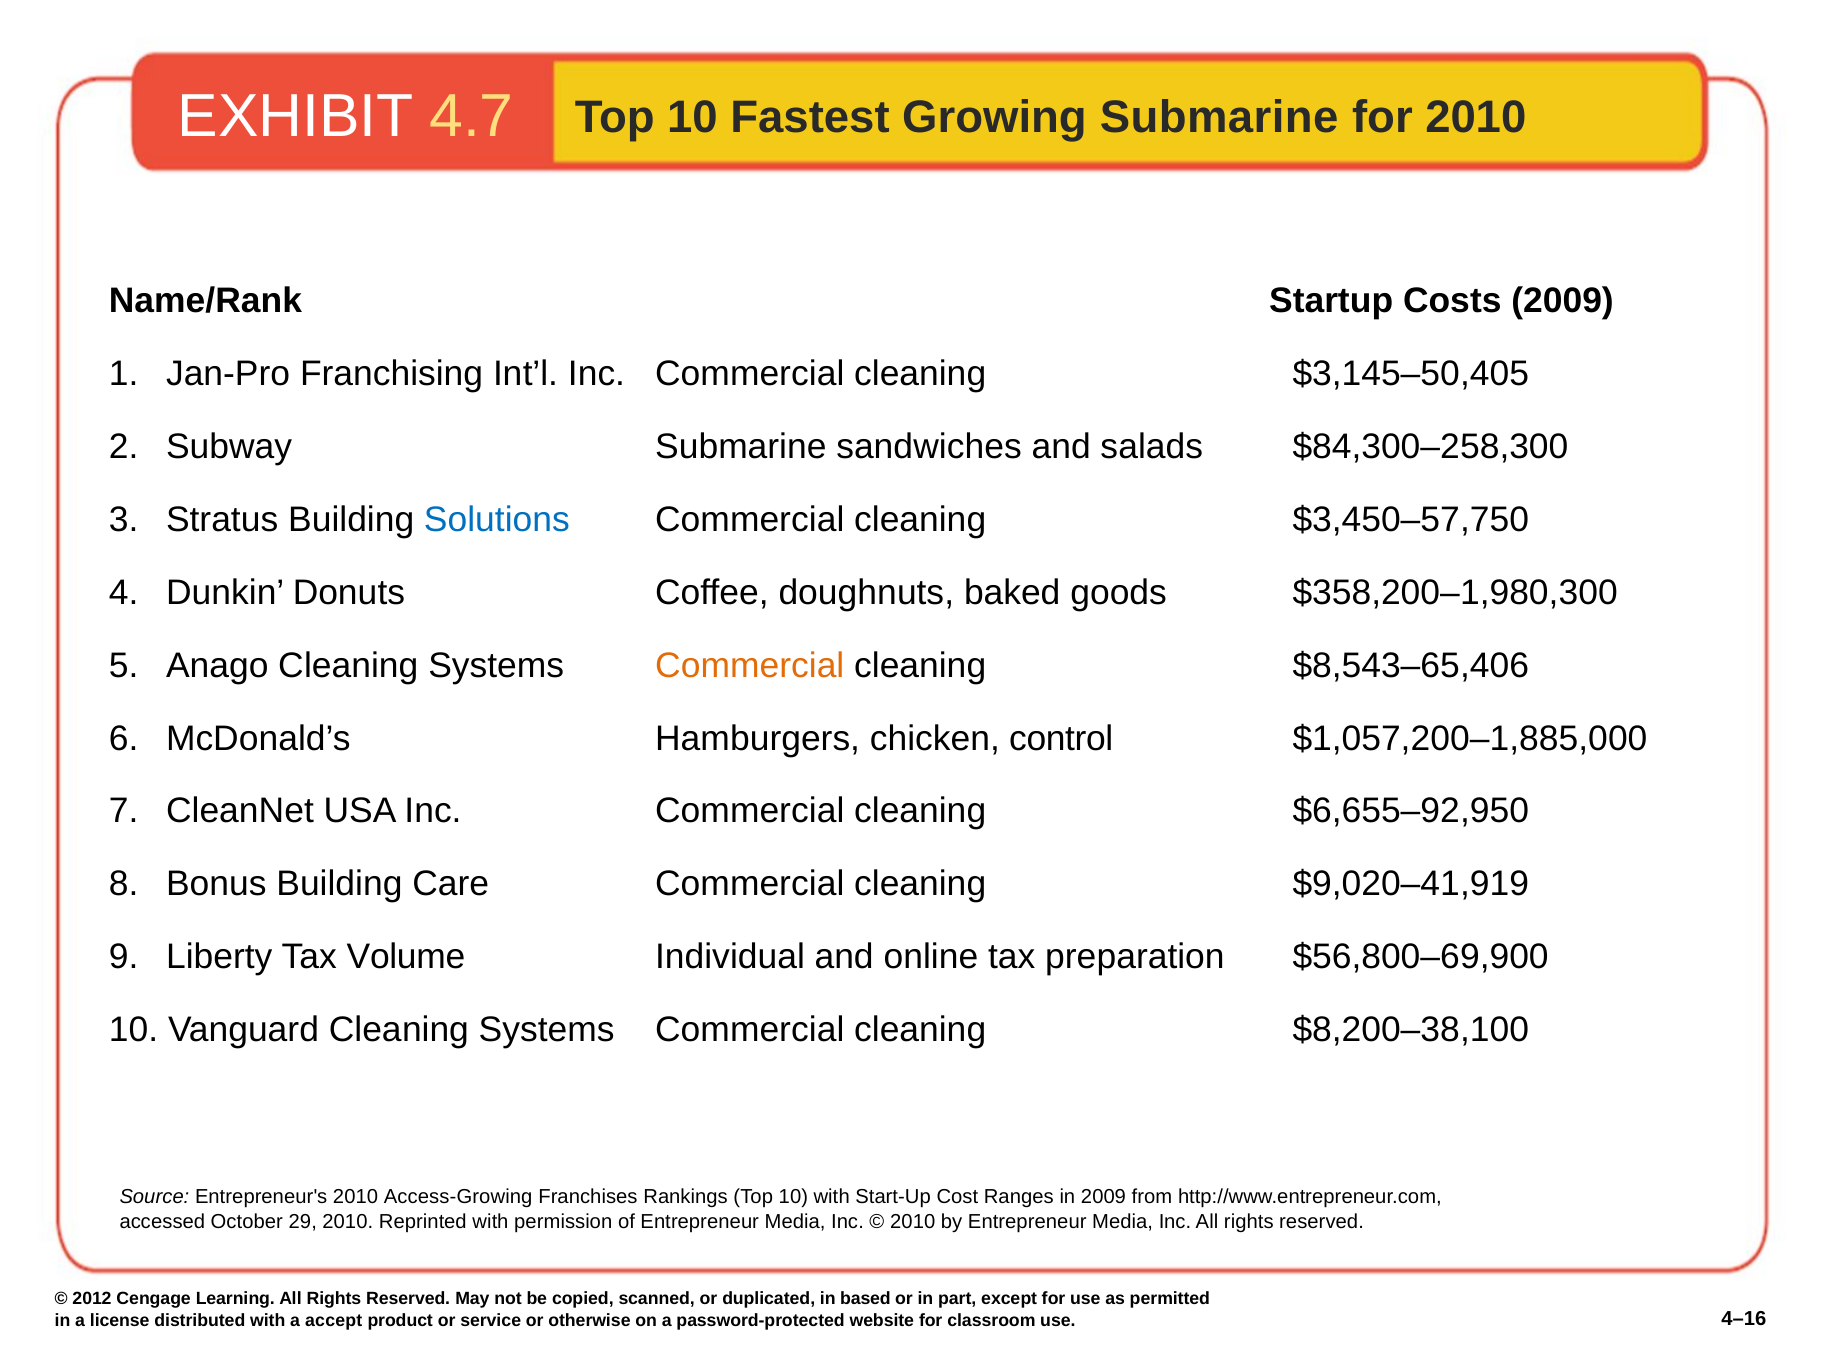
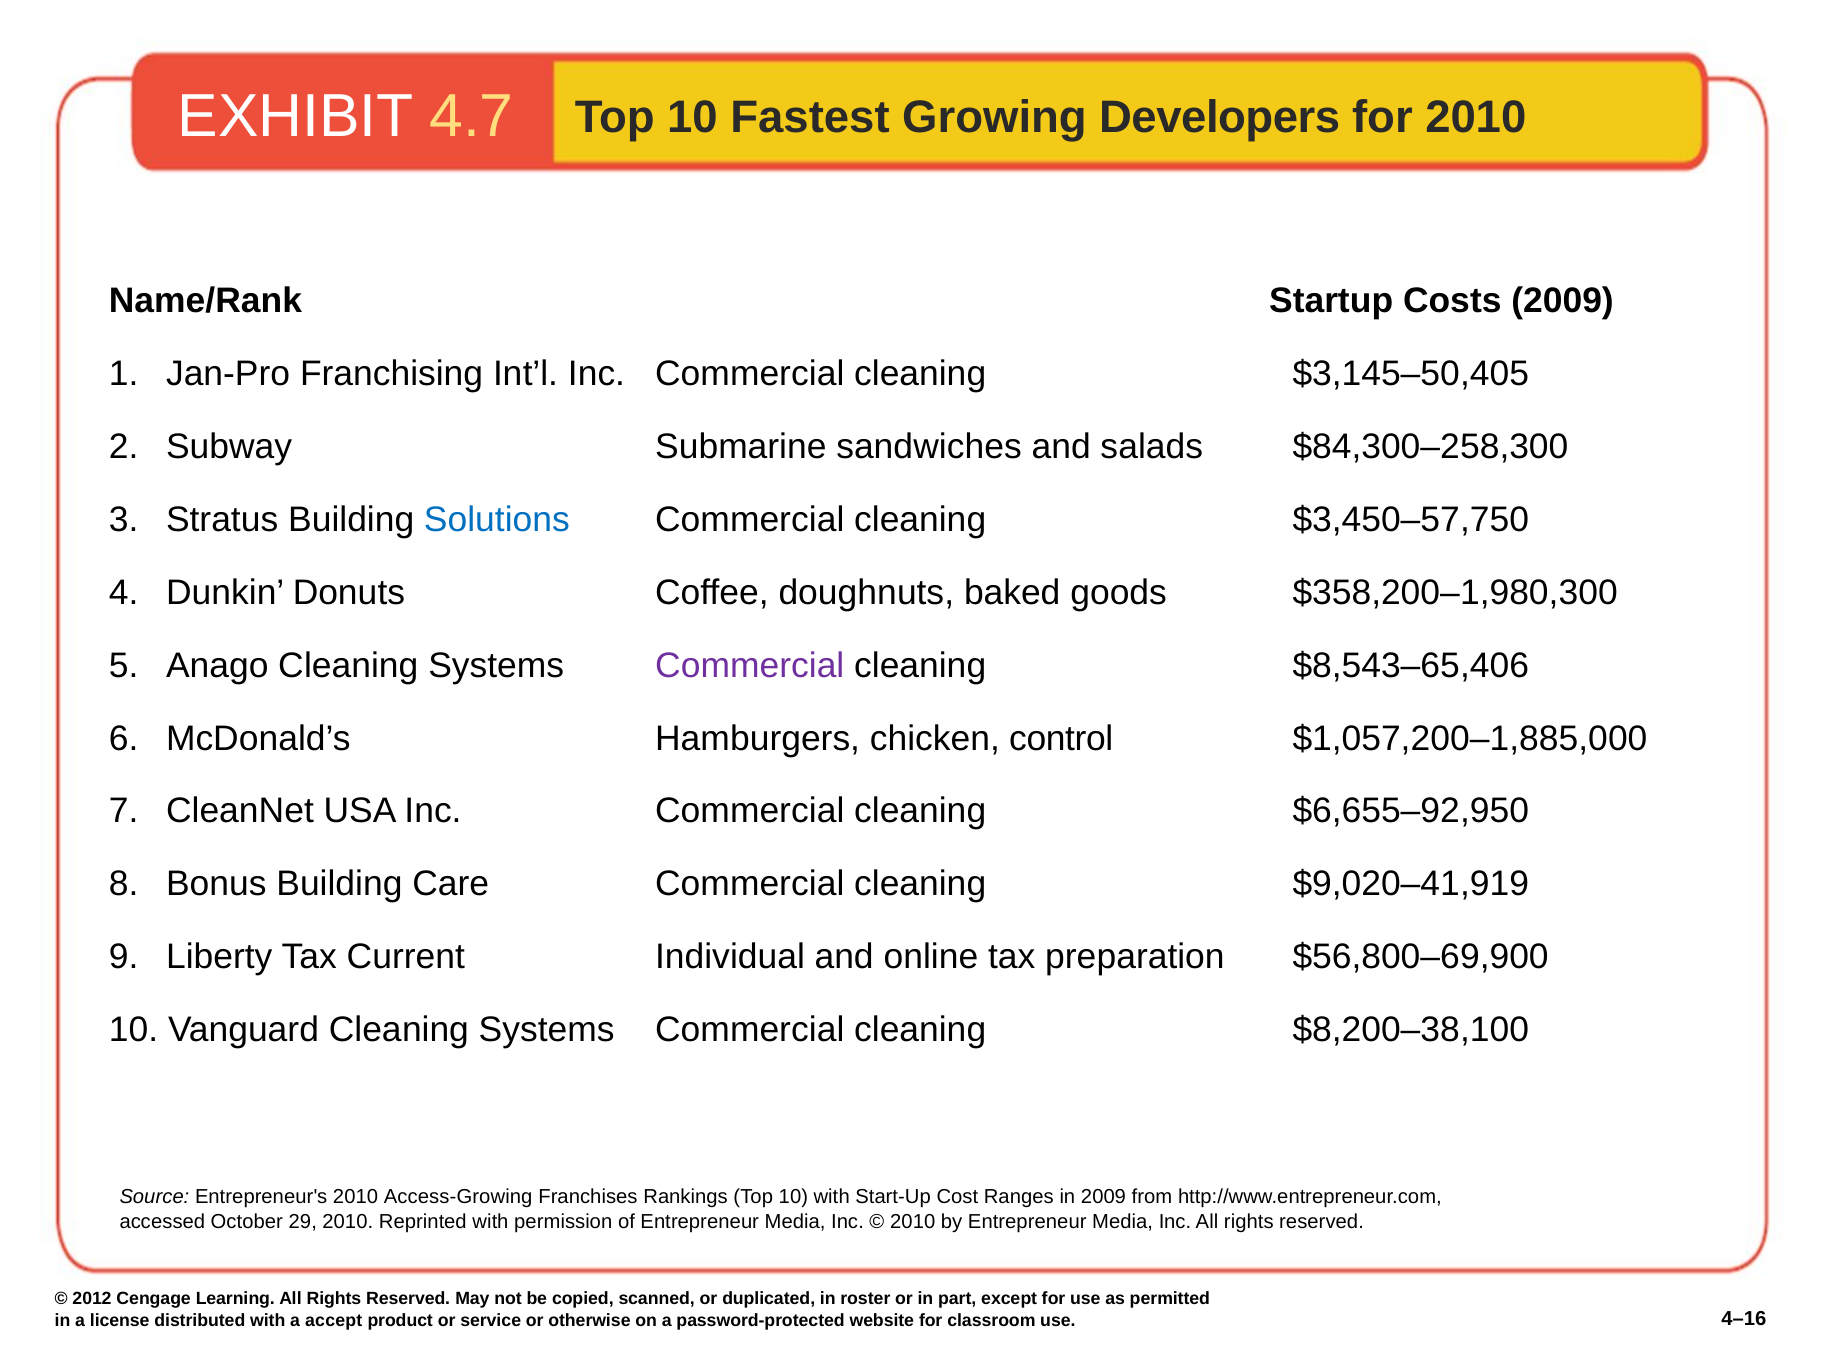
Growing Submarine: Submarine -> Developers
Commercial at (750, 665) colour: orange -> purple
Volume: Volume -> Current
based: based -> roster
